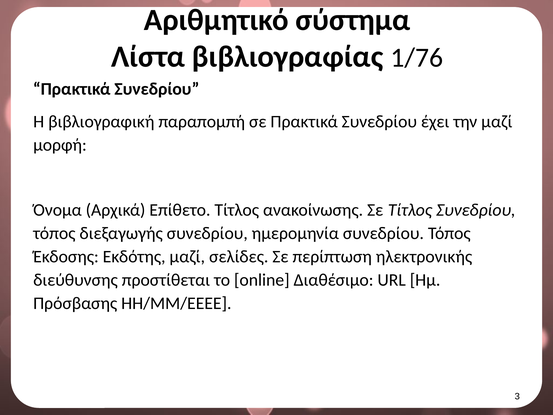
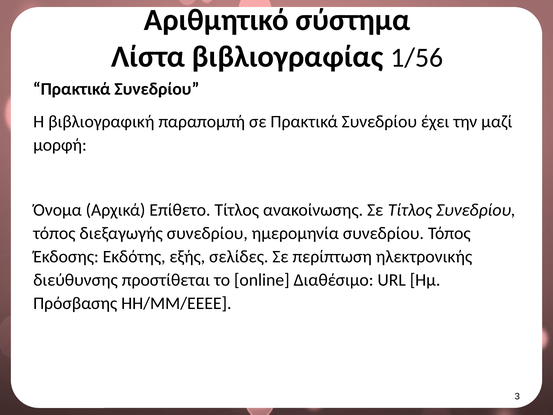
1/76: 1/76 -> 1/56
Εκδότης μαζί: μαζί -> εξής
